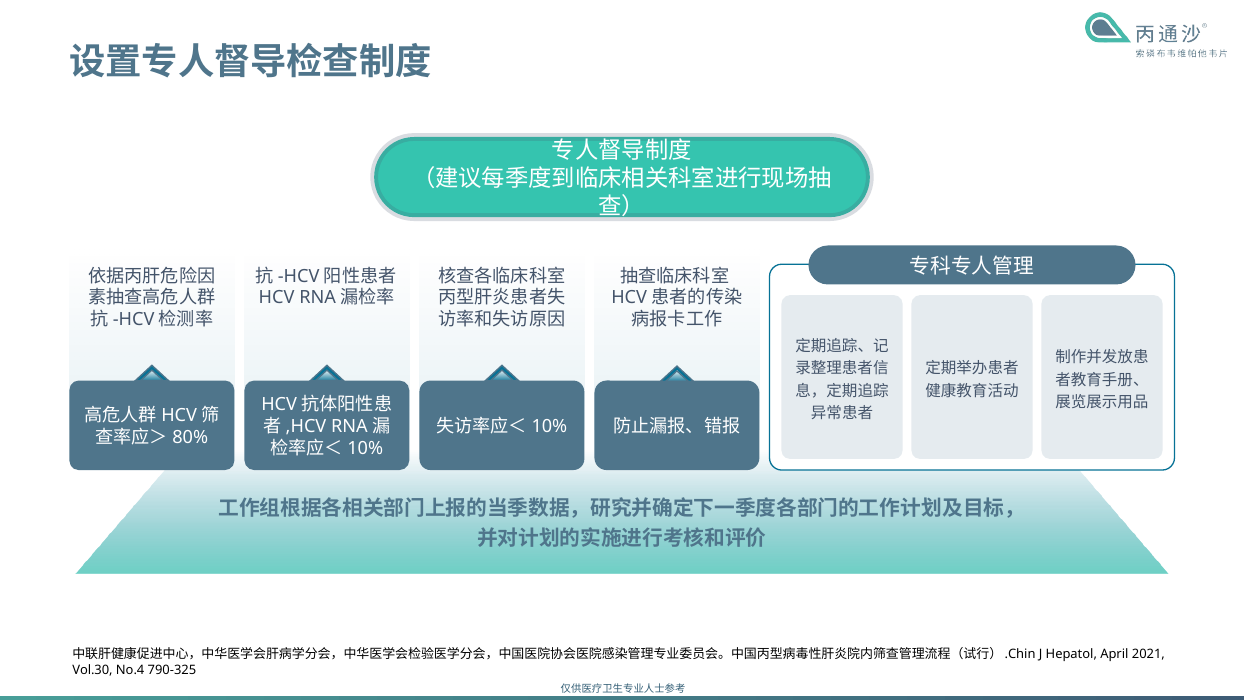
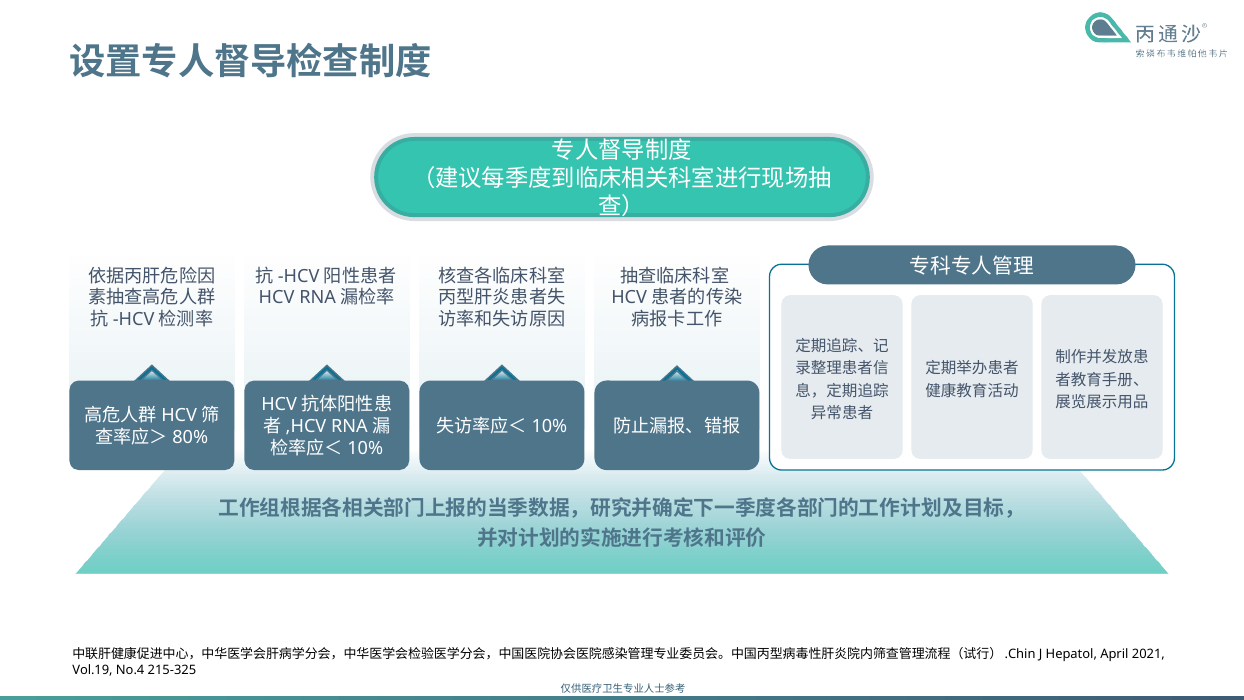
Vol.30: Vol.30 -> Vol.19
790-325: 790-325 -> 215-325
